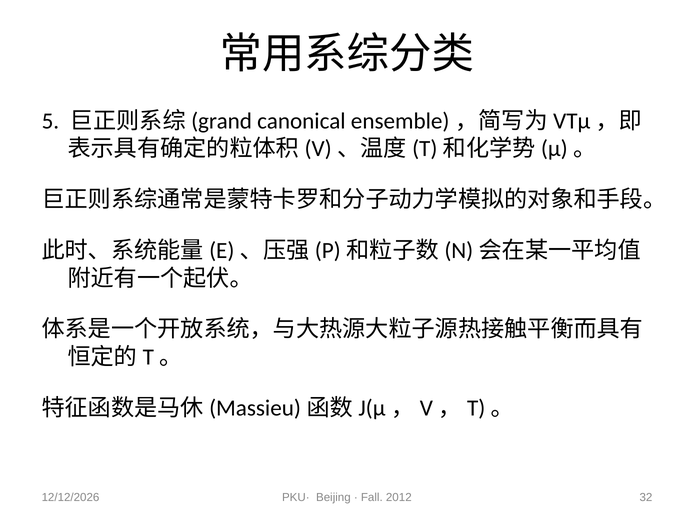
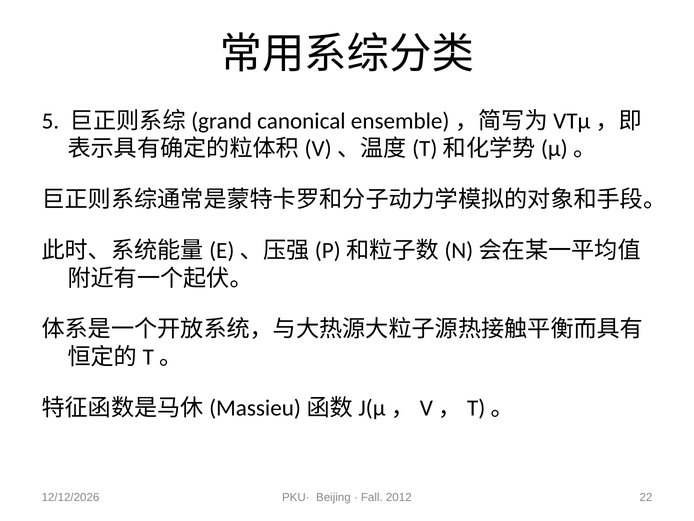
32: 32 -> 22
